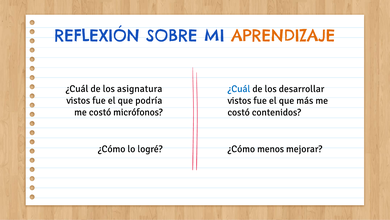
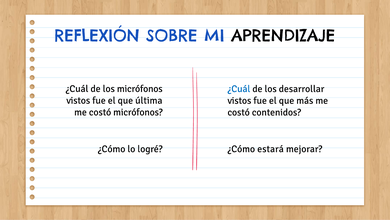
APRENDIZAJE colour: orange -> black
los asignatura: asignatura -> micrófonos
podría: podría -> última
menos: menos -> estará
